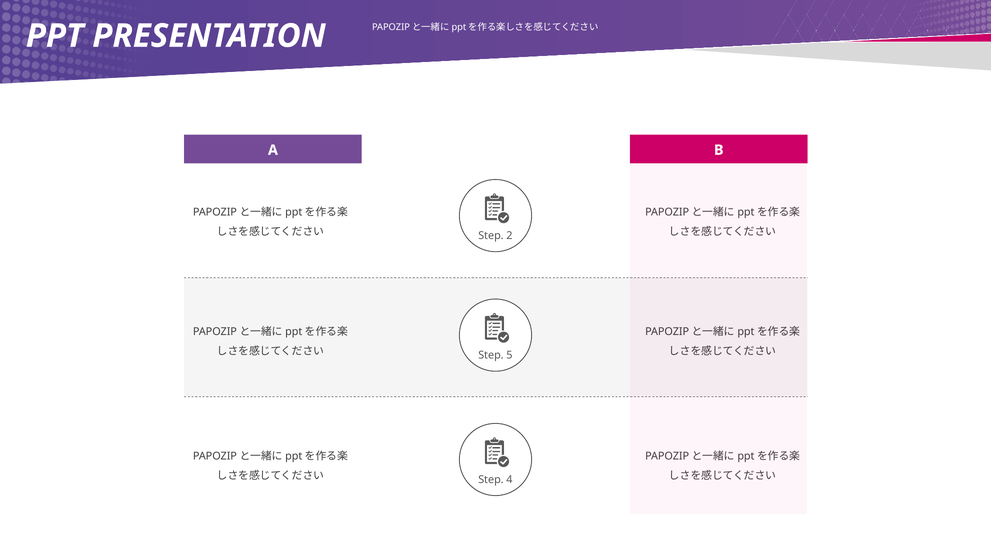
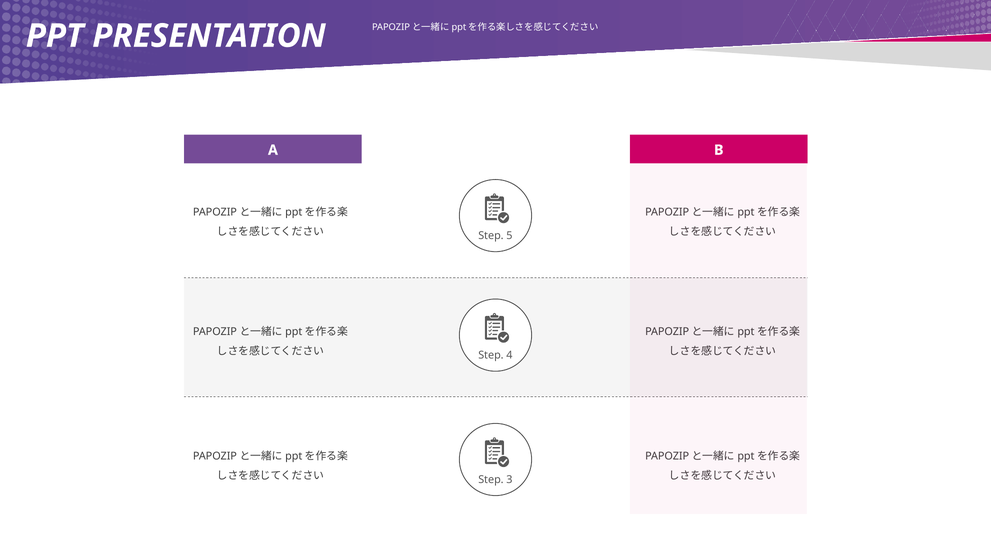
2: 2 -> 5
5: 5 -> 4
4: 4 -> 3
